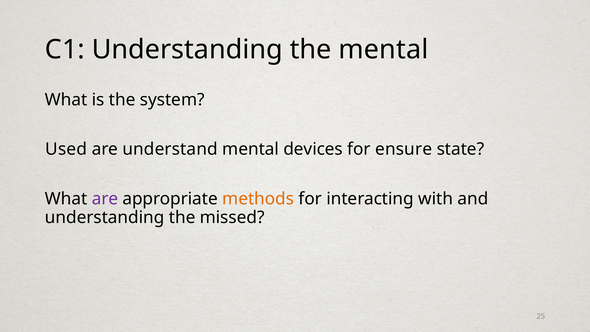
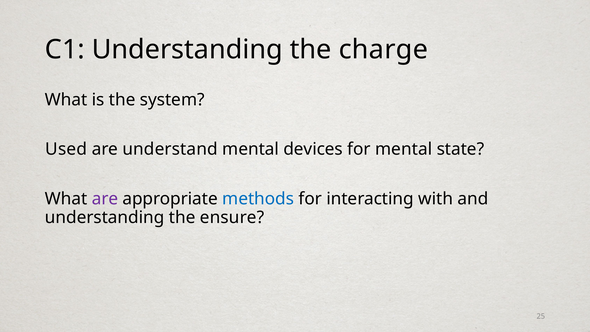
the mental: mental -> charge
for ensure: ensure -> mental
methods colour: orange -> blue
missed: missed -> ensure
